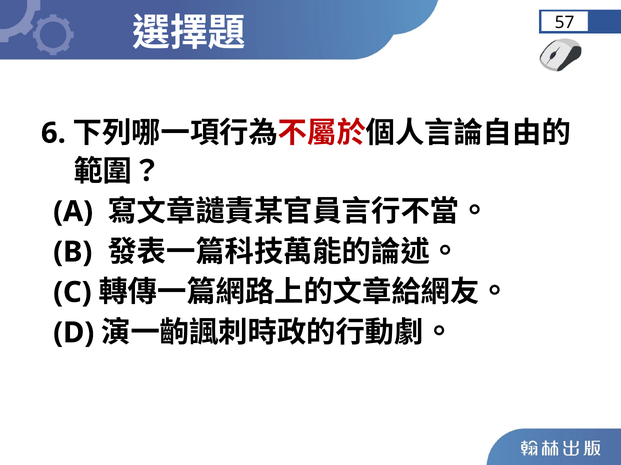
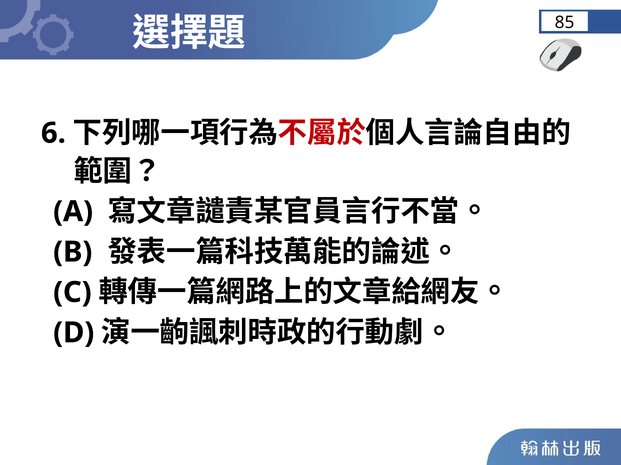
57: 57 -> 85
